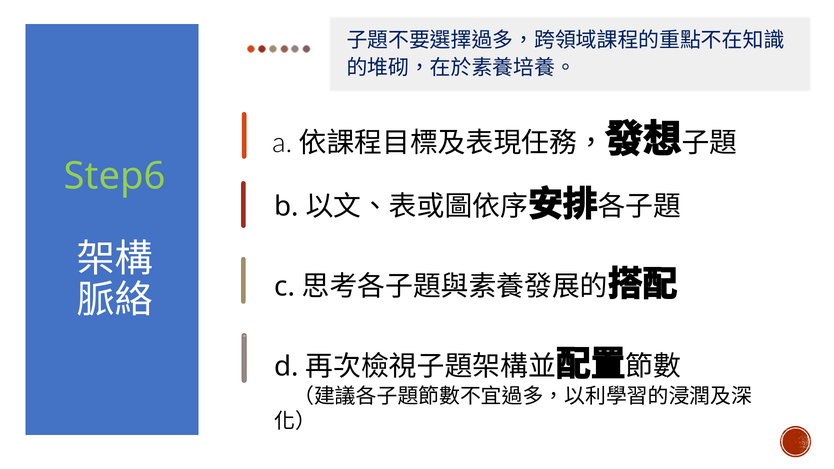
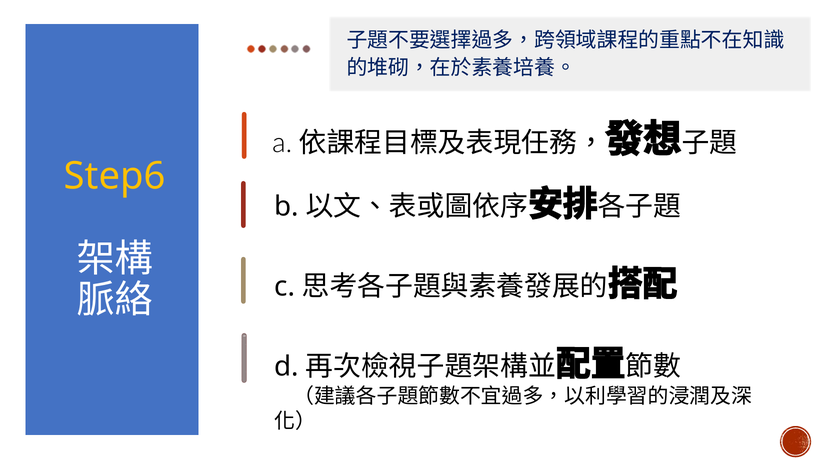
Step6 colour: light green -> yellow
